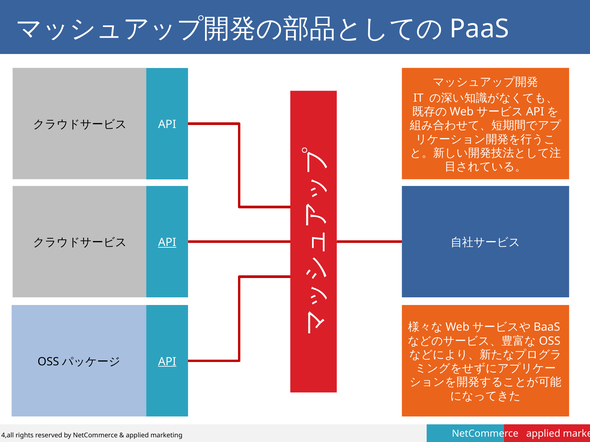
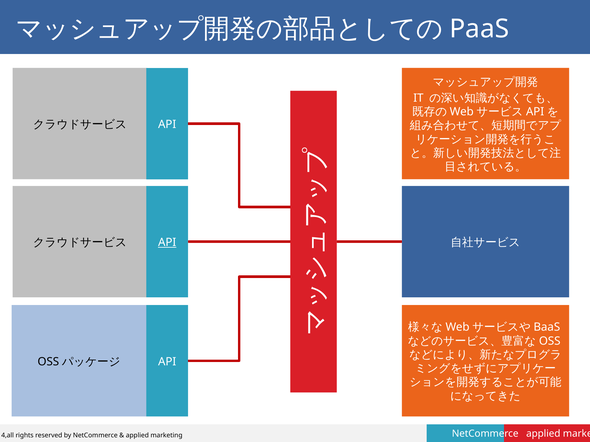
API at (167, 362) underline: present -> none
